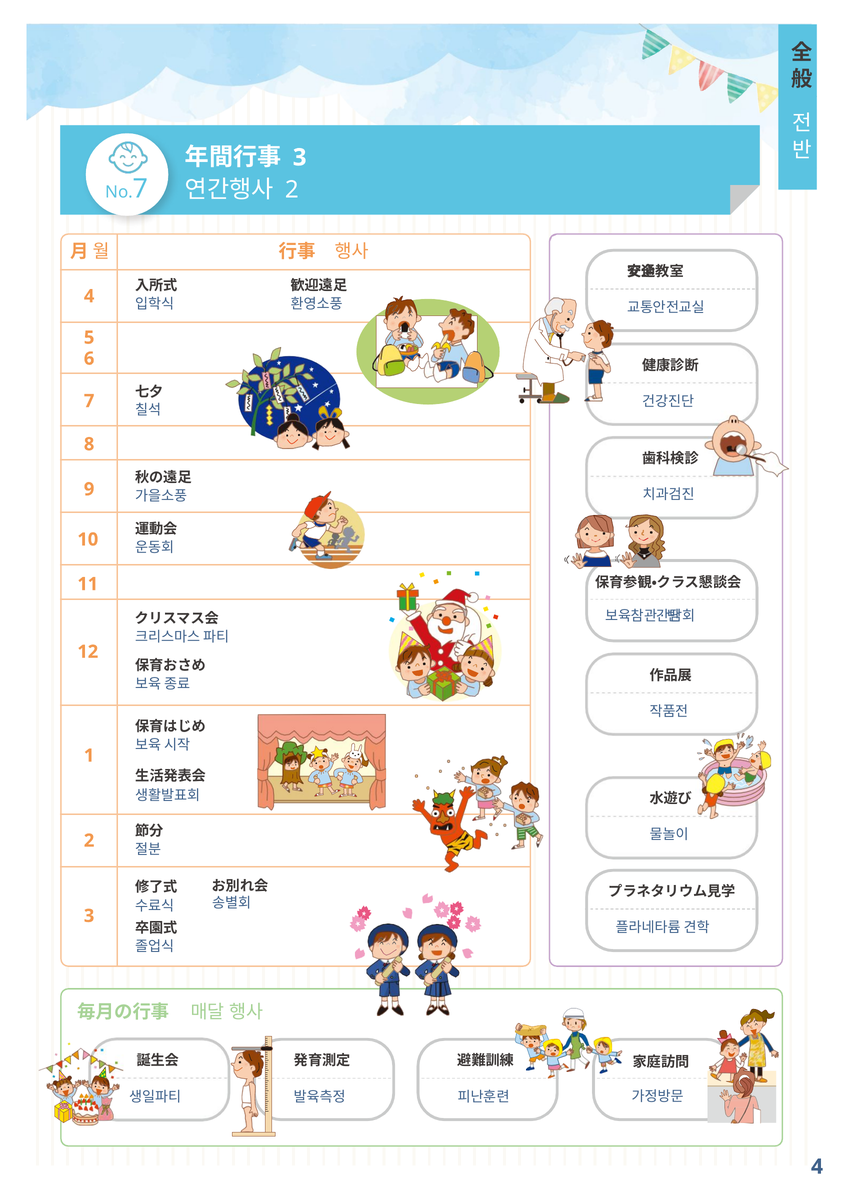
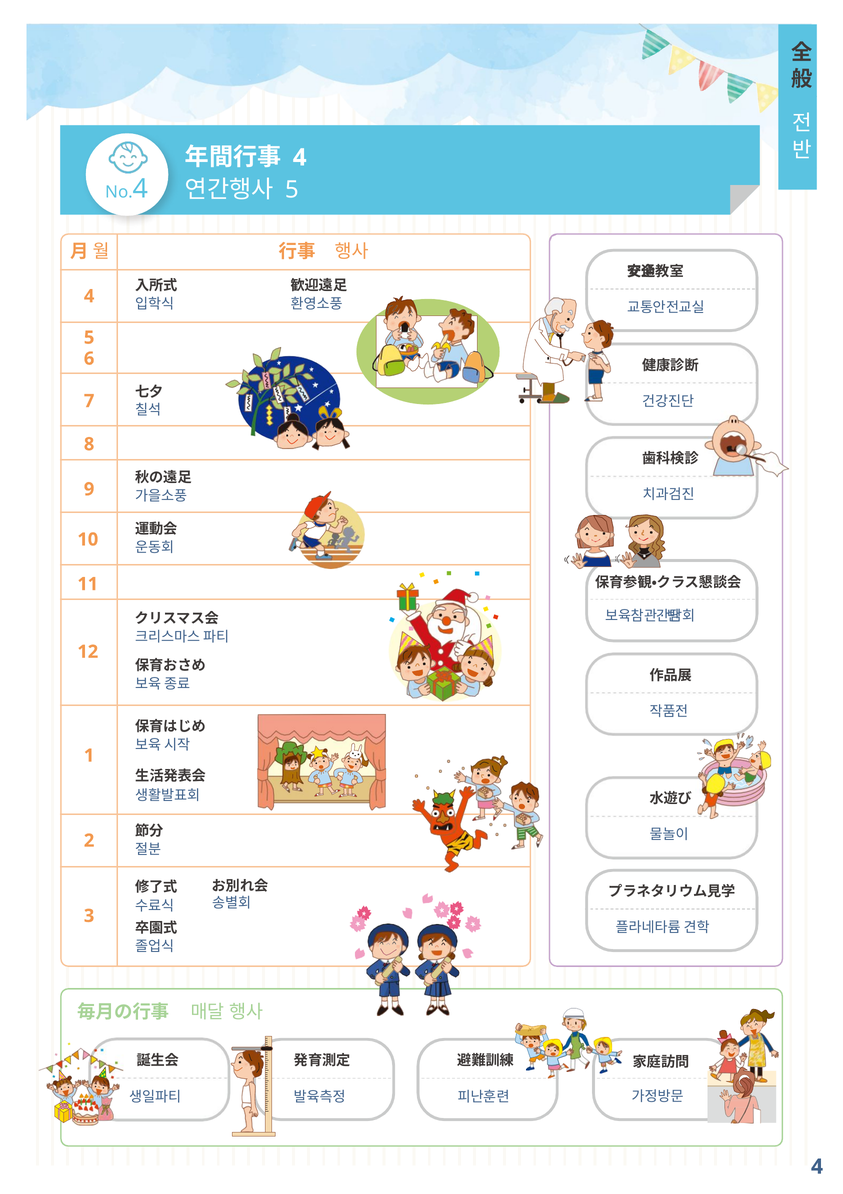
3 at (300, 157): 3 -> 4
2 at (292, 190): 2 -> 5
7 at (141, 189): 7 -> 4
